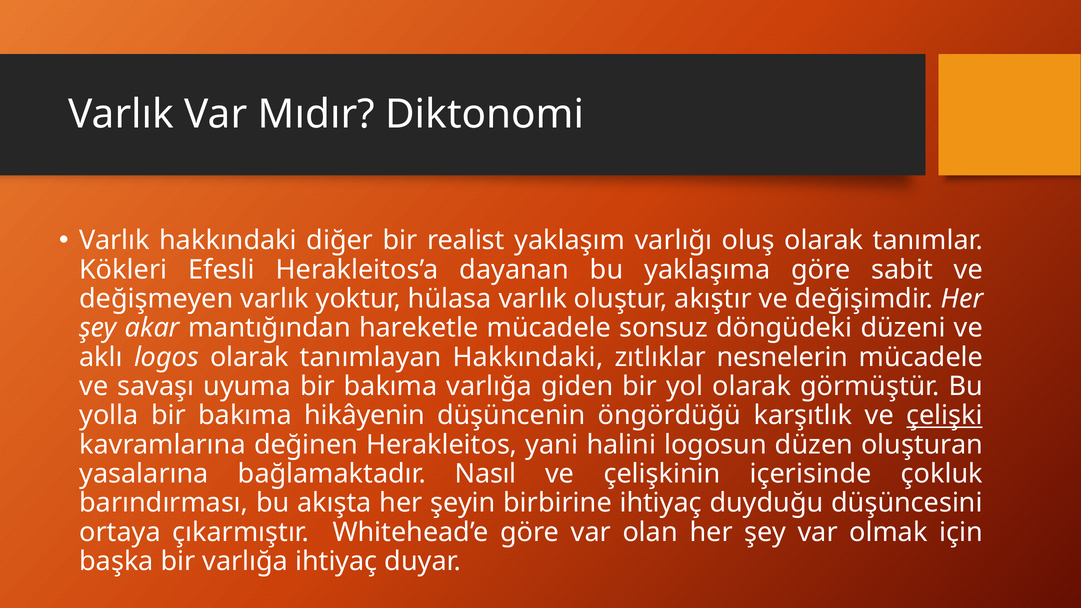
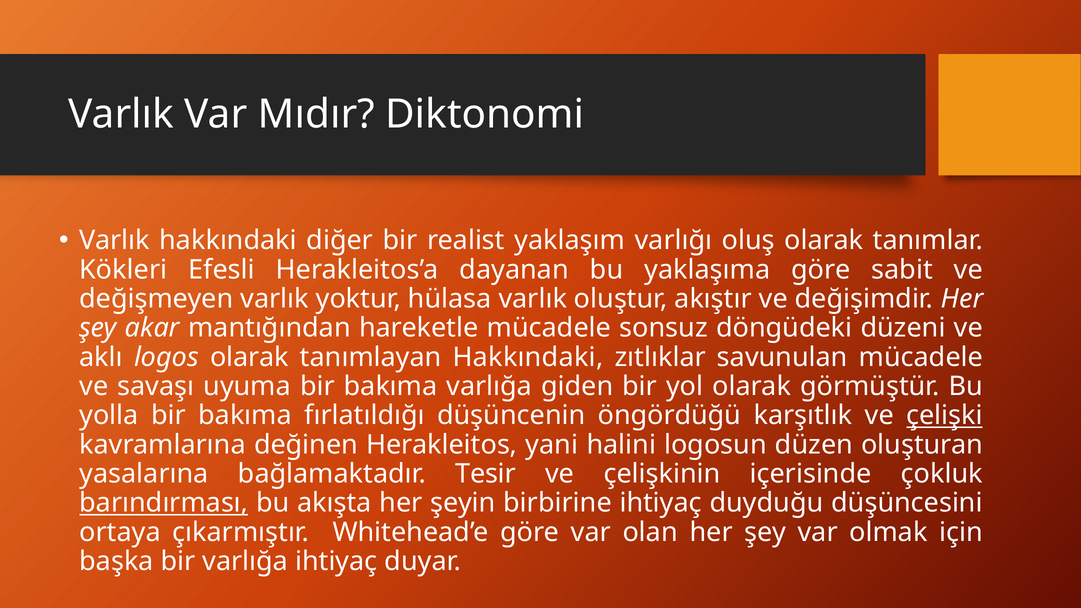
nesnelerin: nesnelerin -> savunulan
hikâyenin: hikâyenin -> fırlatıldığı
Nasıl: Nasıl -> Tesir
barındırması underline: none -> present
